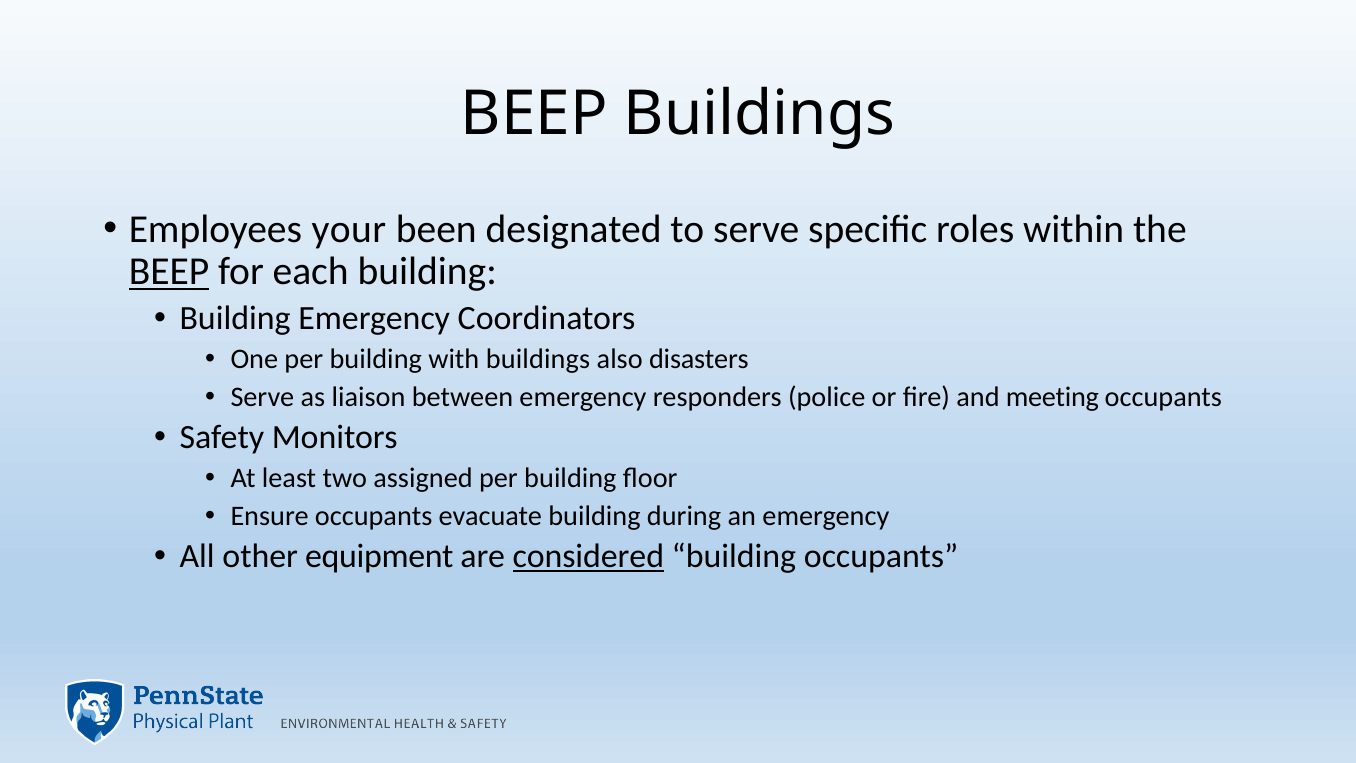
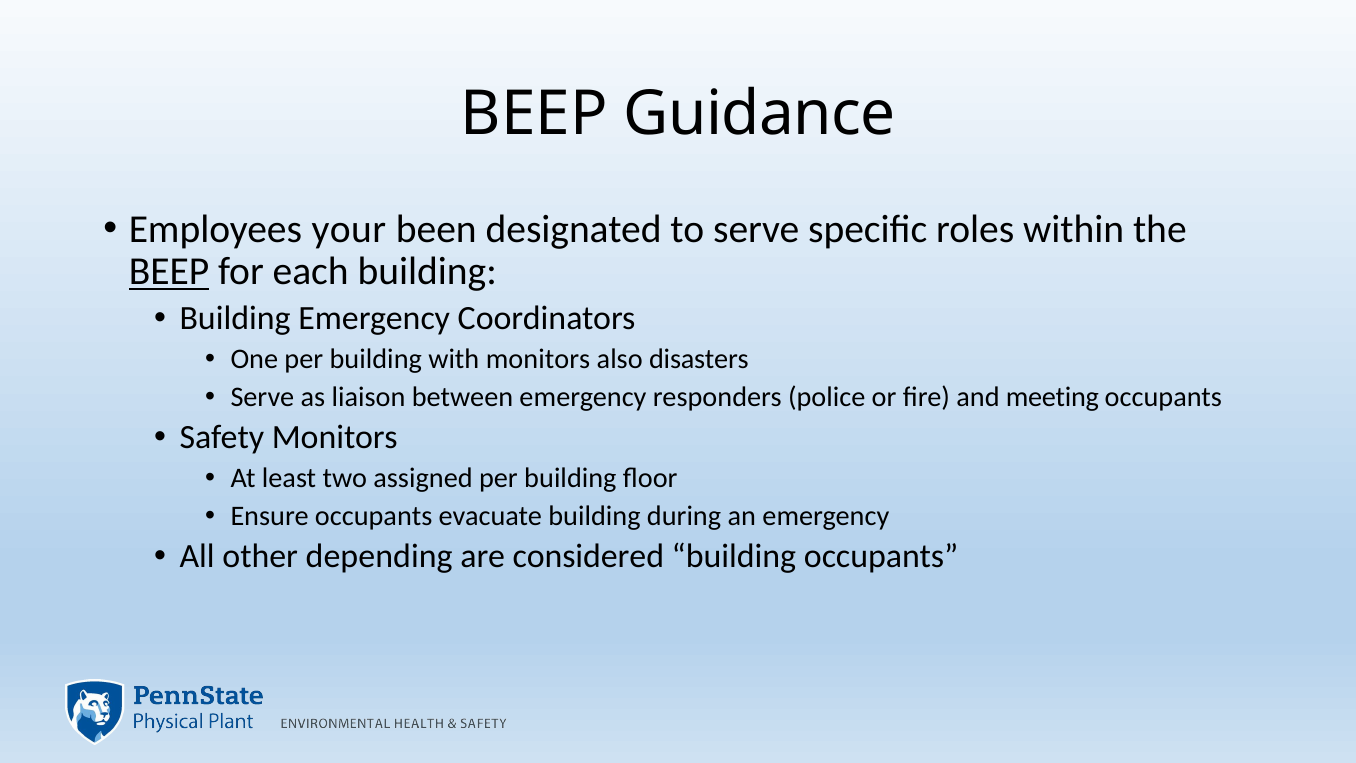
BEEP Buildings: Buildings -> Guidance
with buildings: buildings -> monitors
equipment: equipment -> depending
considered underline: present -> none
